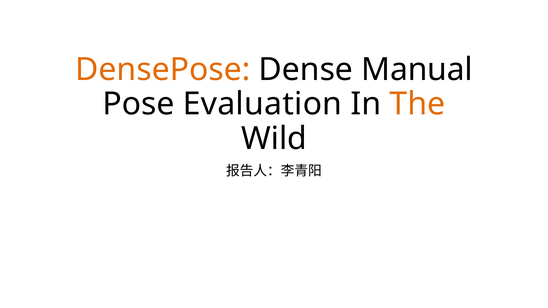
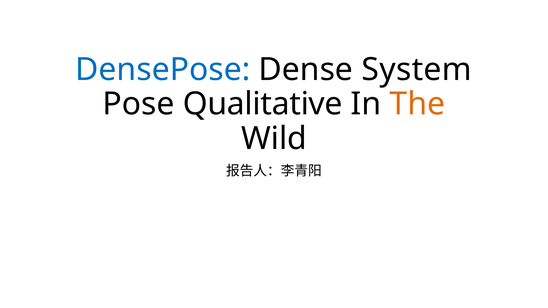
DensePose colour: orange -> blue
Manual: Manual -> System
Evaluation: Evaluation -> Qualitative
